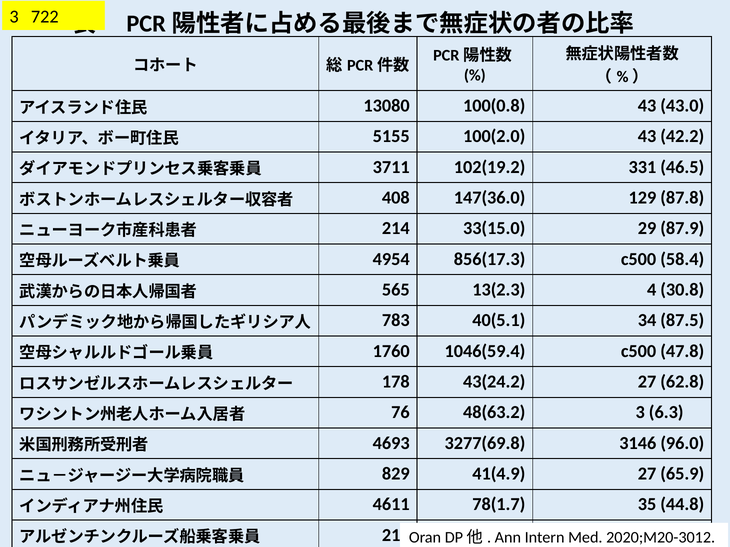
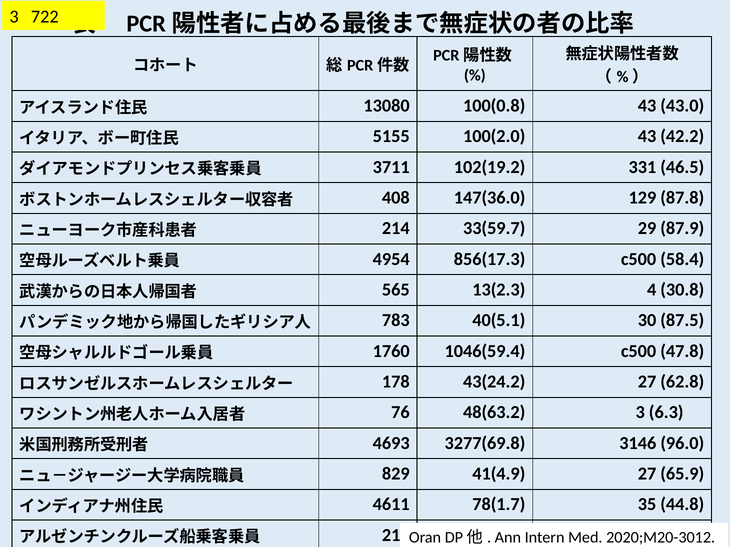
33(15.0: 33(15.0 -> 33(59.7
34: 34 -> 30
